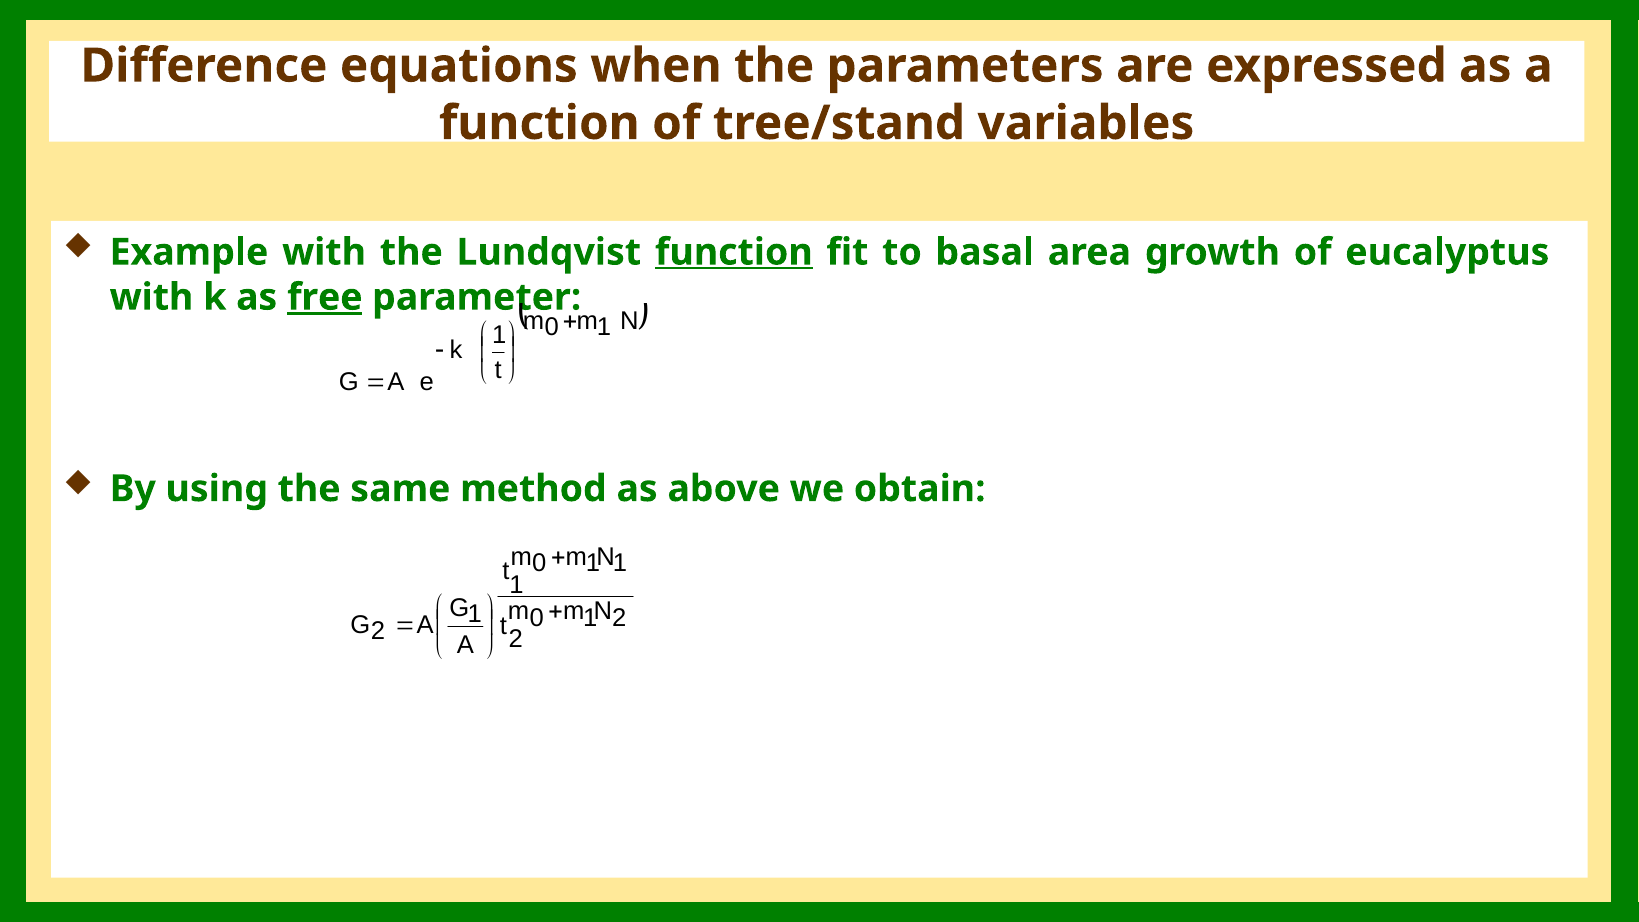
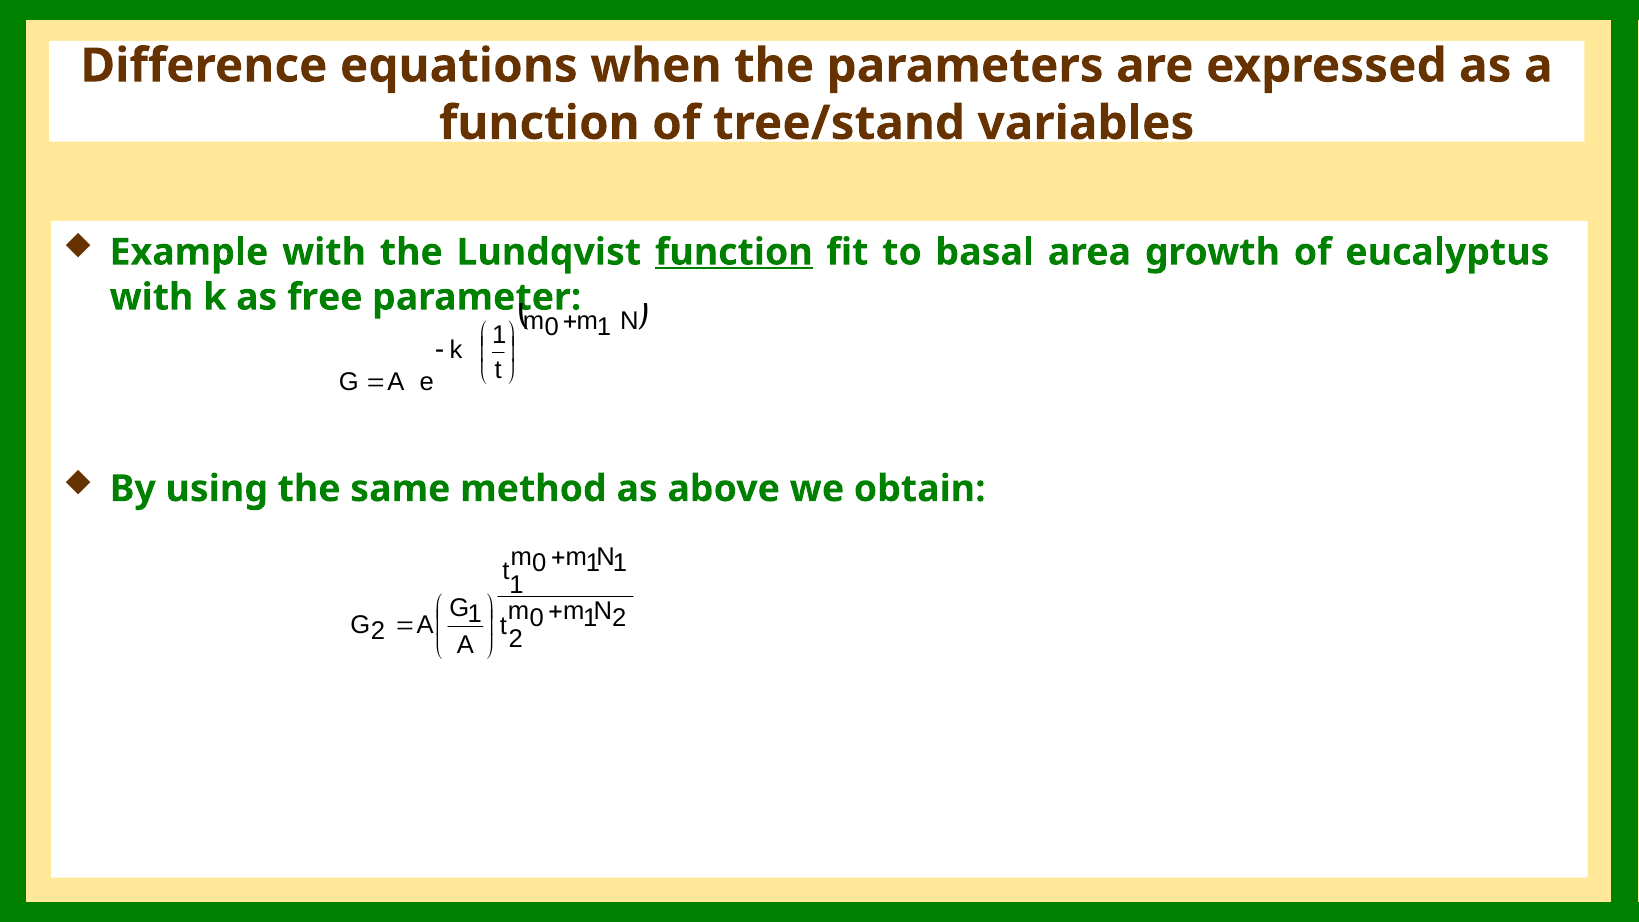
free underline: present -> none
